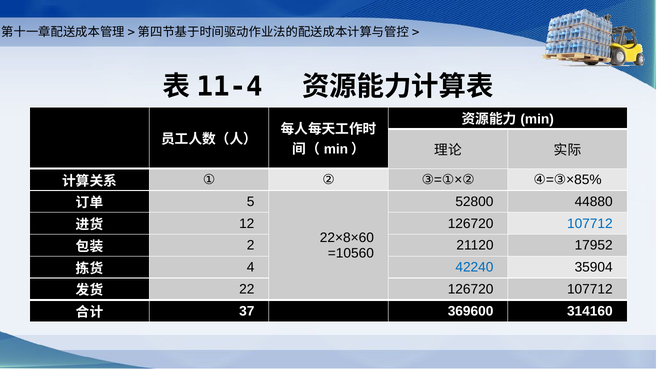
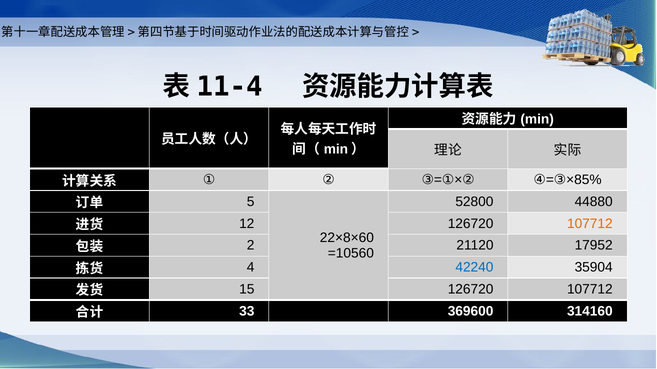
107712 at (590, 224) colour: blue -> orange
22: 22 -> 15
37: 37 -> 33
